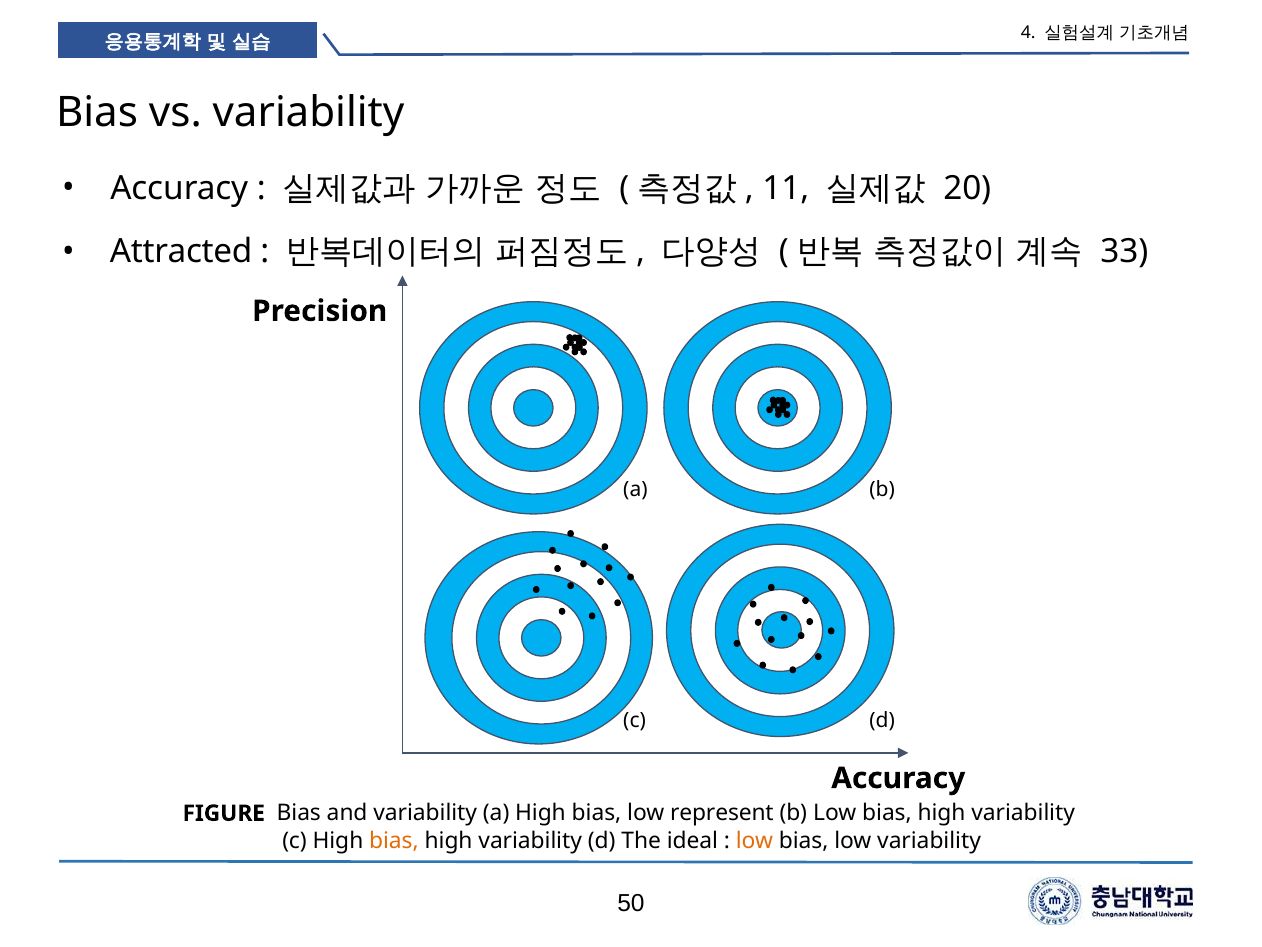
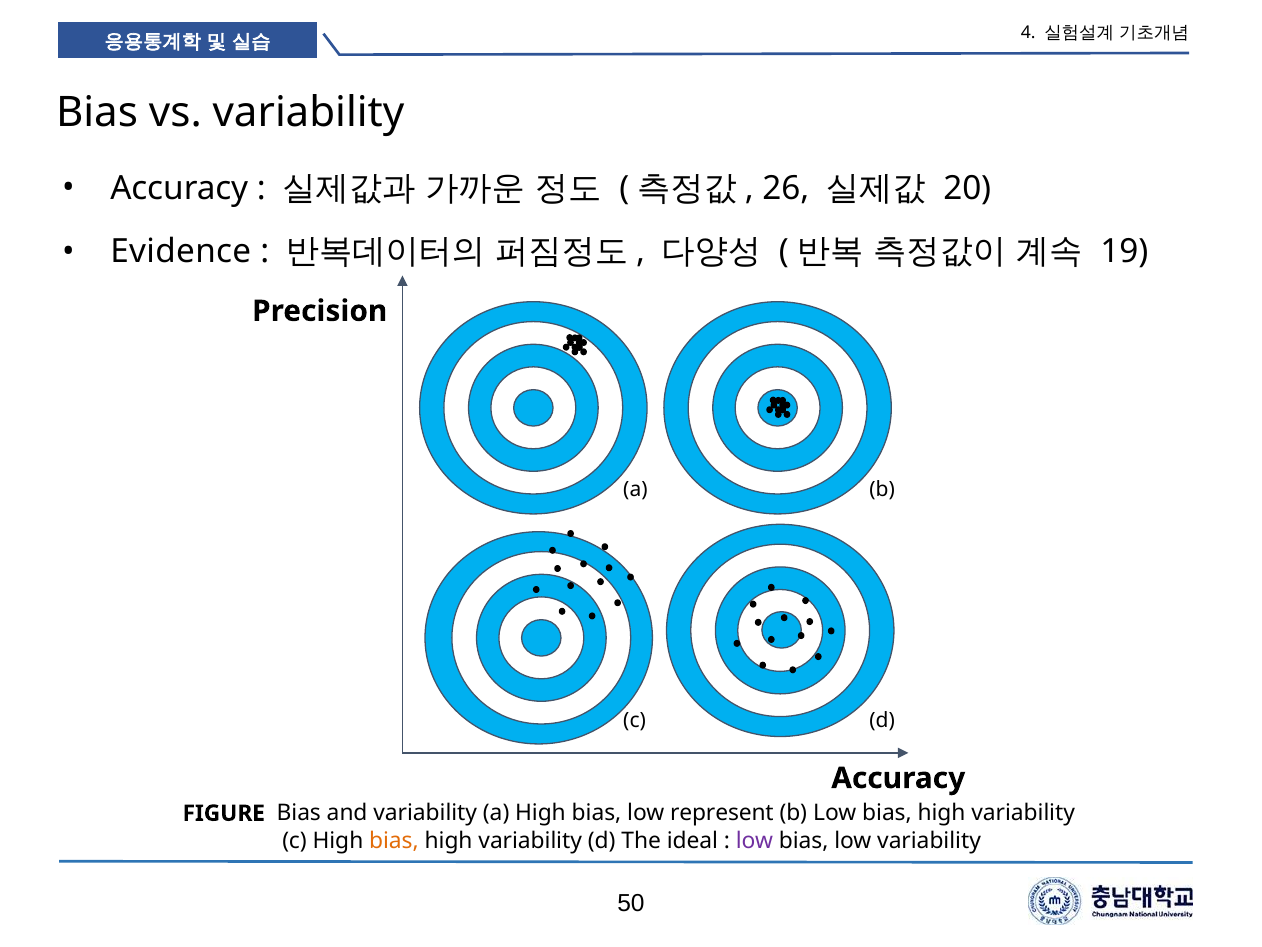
11: 11 -> 26
Attracted: Attracted -> Evidence
33: 33 -> 19
low at (754, 840) colour: orange -> purple
